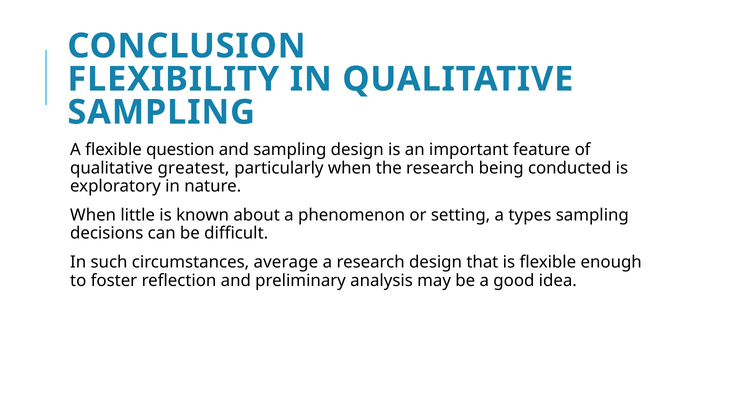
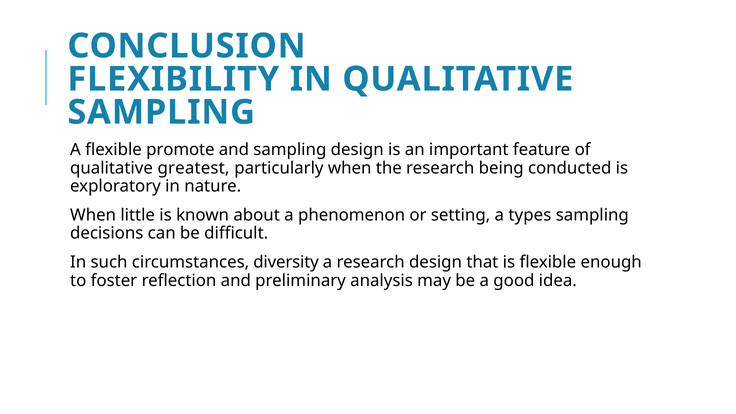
question: question -> promote
average: average -> diversity
